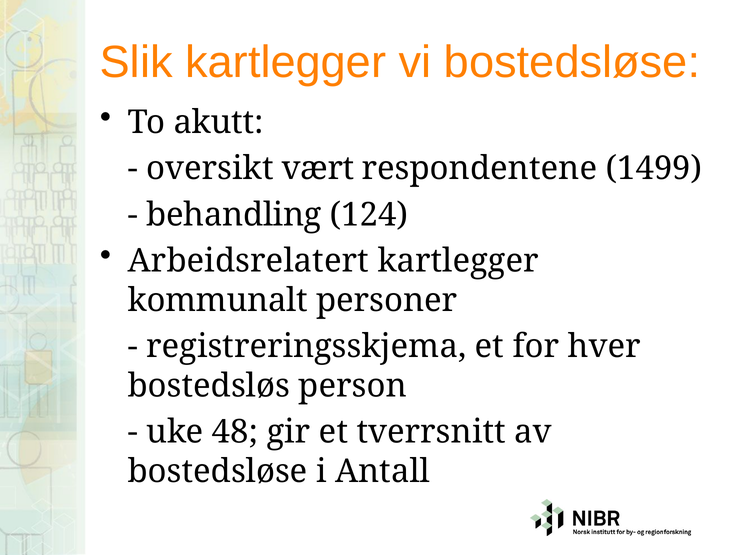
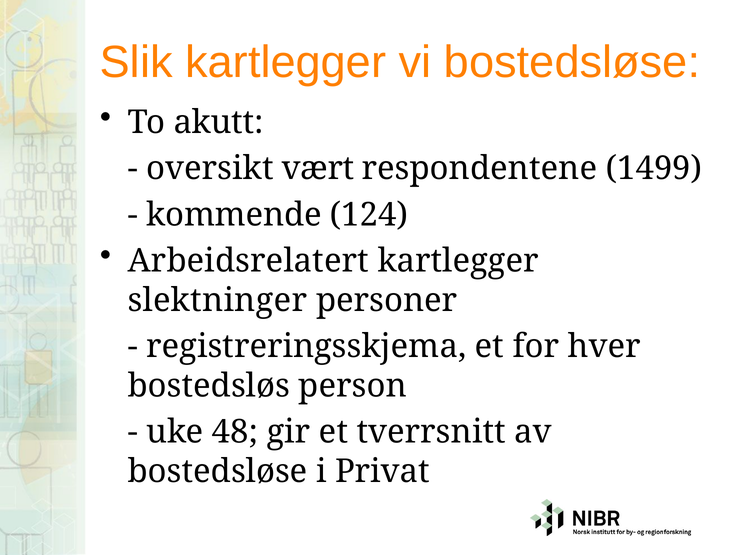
behandling: behandling -> kommende
kommunalt: kommunalt -> slektninger
Antall: Antall -> Privat
